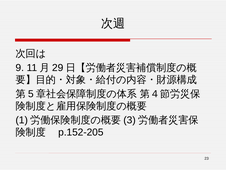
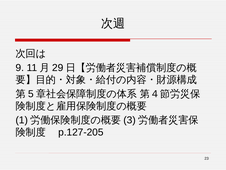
p.152-205: p.152-205 -> p.127-205
